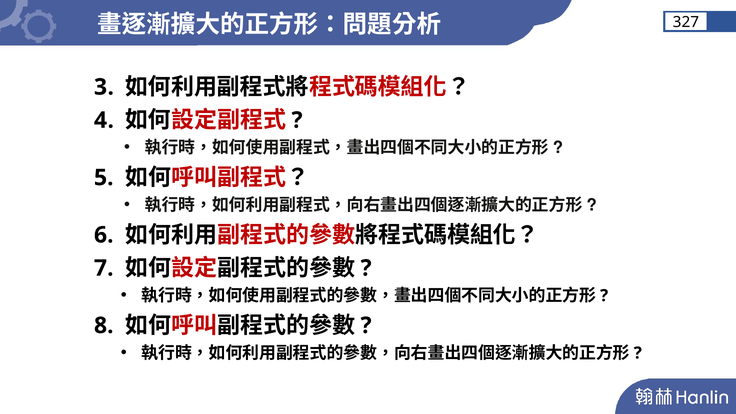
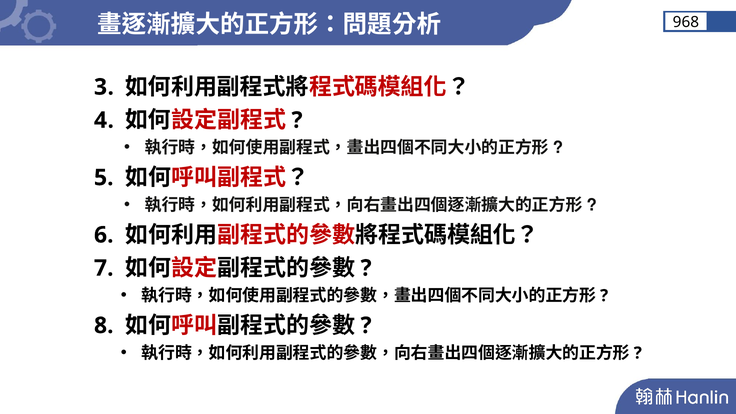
327: 327 -> 968
